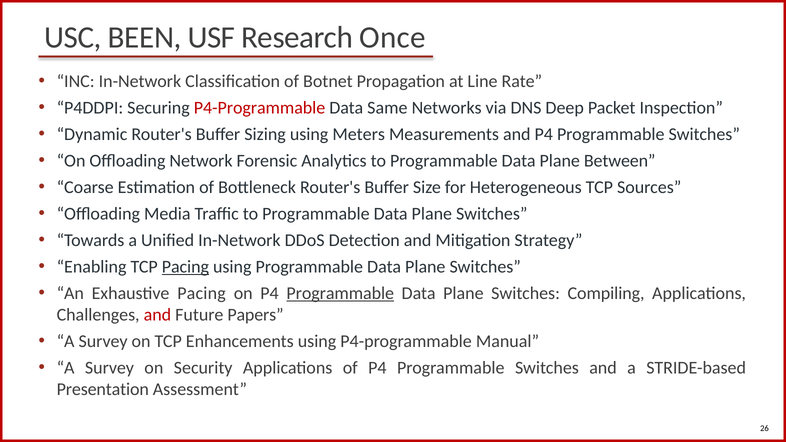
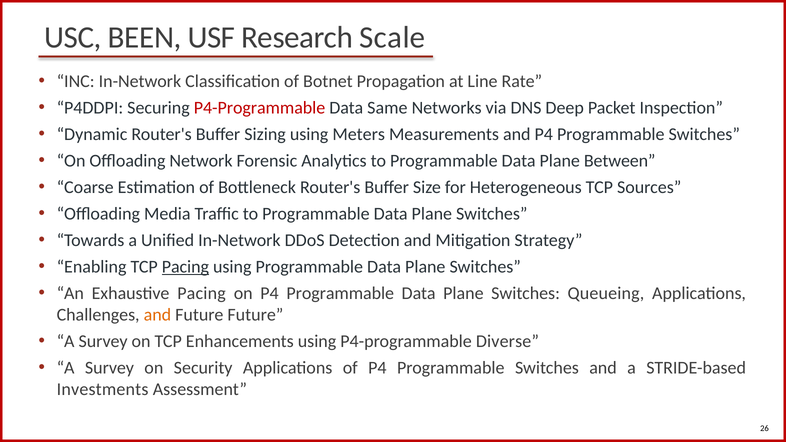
Once: Once -> Scale
Programmable at (340, 293) underline: present -> none
Compiling: Compiling -> Queueing
and at (157, 315) colour: red -> orange
Future Papers: Papers -> Future
Manual: Manual -> Diverse
Presentation: Presentation -> Investments
